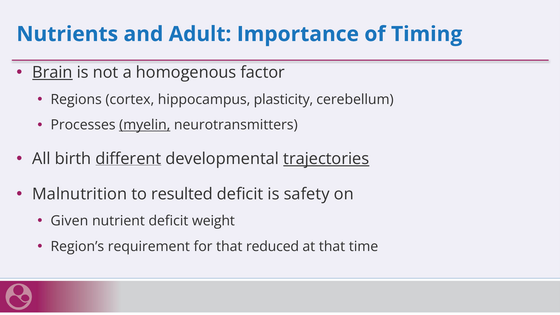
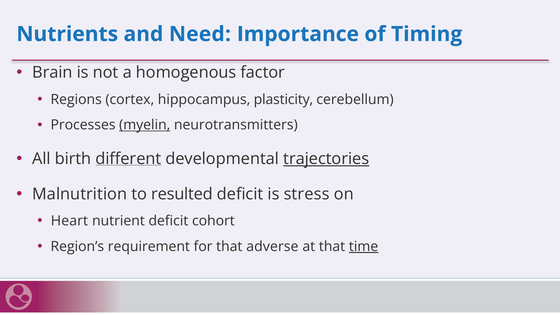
Adult: Adult -> Need
Brain underline: present -> none
safety: safety -> stress
Given: Given -> Heart
weight: weight -> cohort
reduced: reduced -> adverse
time underline: none -> present
